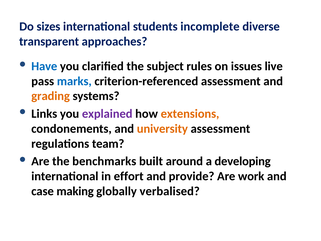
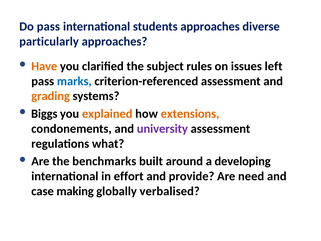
Do sizes: sizes -> pass
students incomplete: incomplete -> approaches
transparent: transparent -> particularly
Have colour: blue -> orange
live: live -> left
Links: Links -> Biggs
explained colour: purple -> orange
university colour: orange -> purple
team: team -> what
work: work -> need
